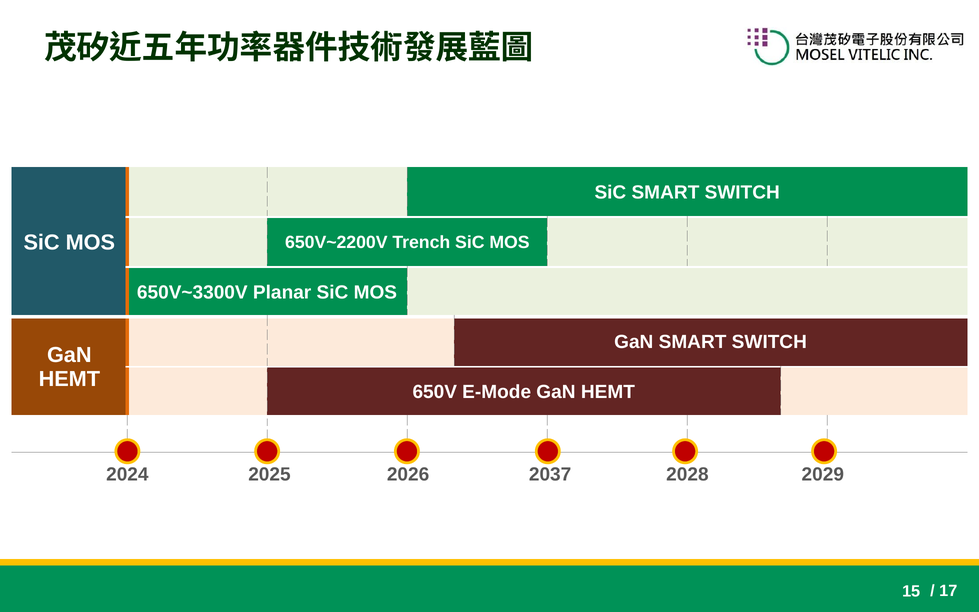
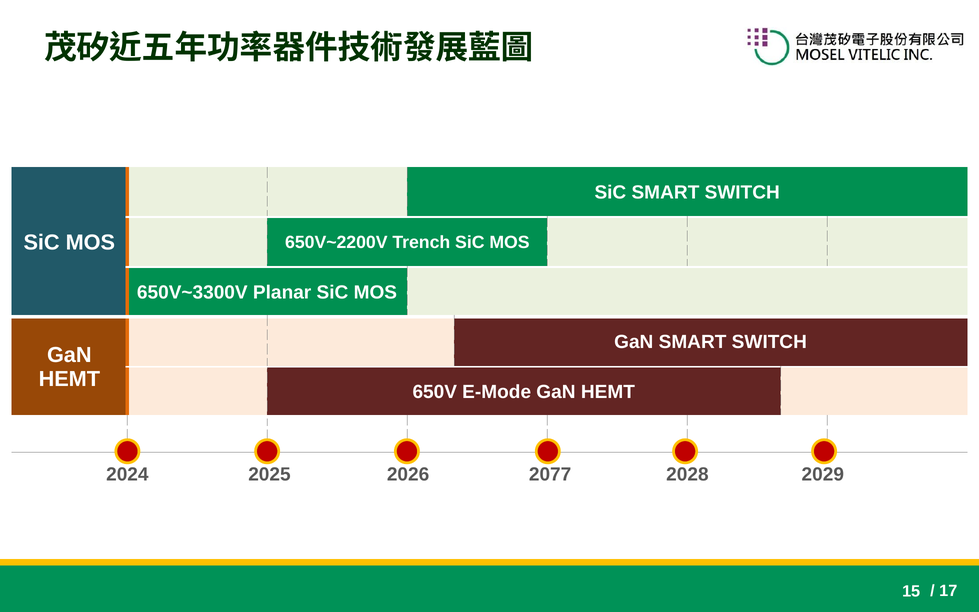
2037: 2037 -> 2077
